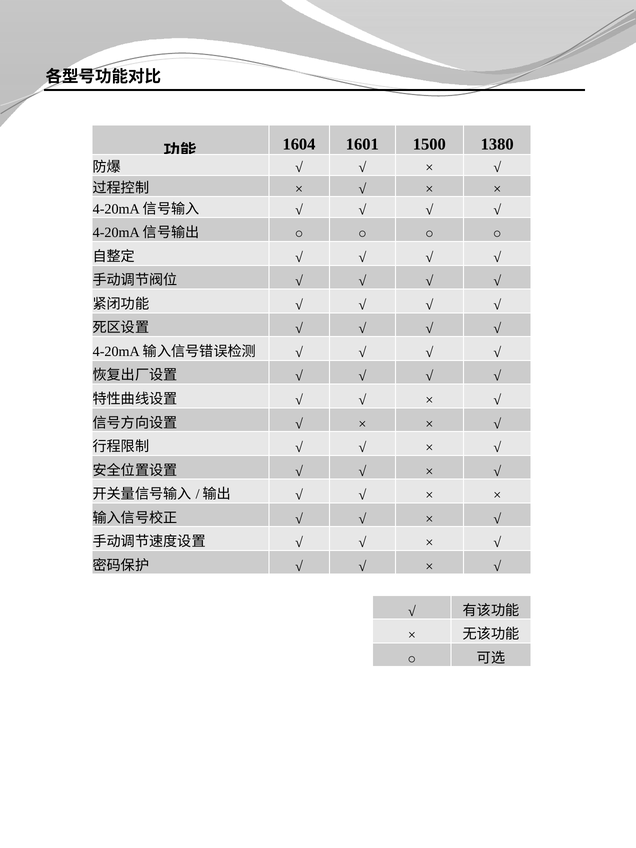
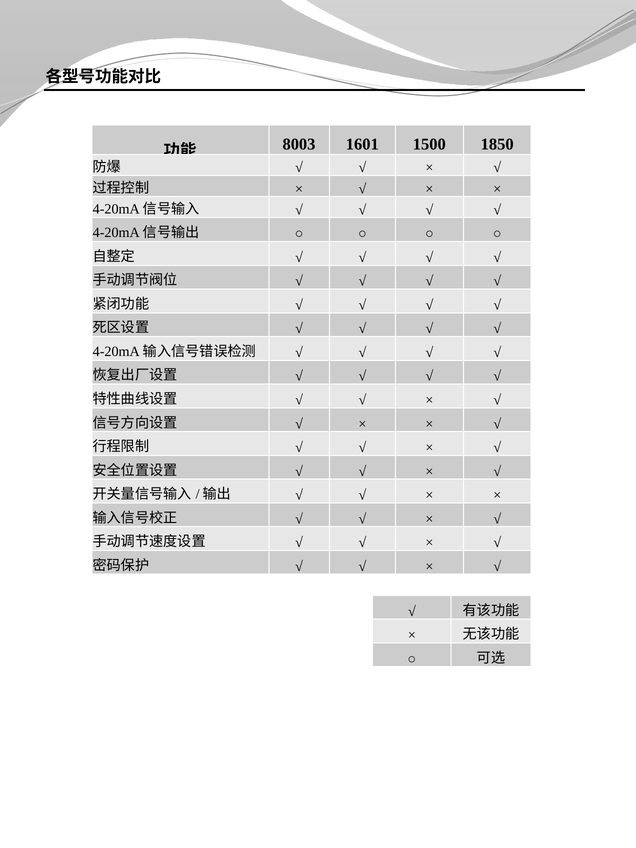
1604: 1604 -> 8003
1380: 1380 -> 1850
